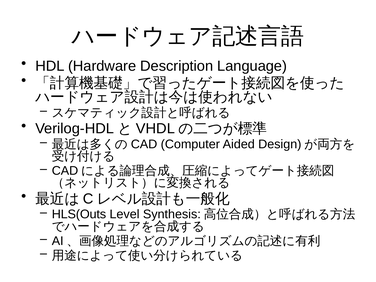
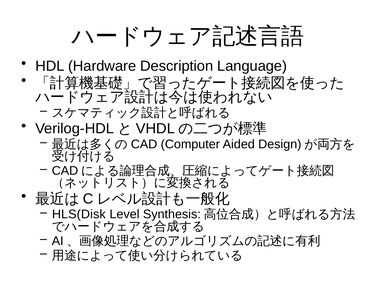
HLS(Outs: HLS(Outs -> HLS(Disk
